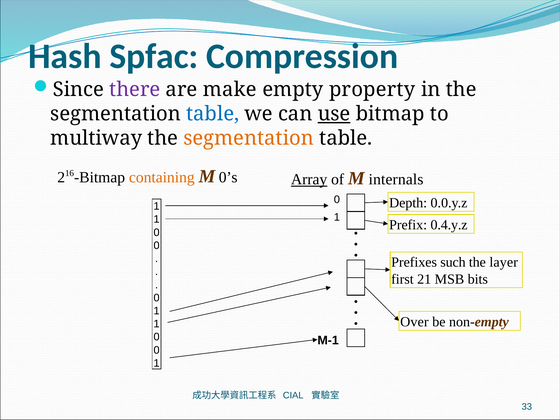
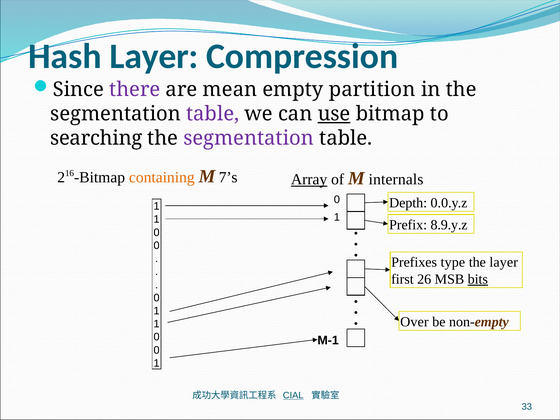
Hash Spfac: Spfac -> Layer
make: make -> mean
property: property -> partition
table at (213, 114) colour: blue -> purple
multiway: multiway -> searching
segmentation at (249, 138) colour: orange -> purple
0’s: 0’s -> 7’s
0.4.y.z: 0.4.y.z -> 8.9.y.z
such: such -> type
21: 21 -> 26
bits underline: none -> present
CIAL underline: none -> present
